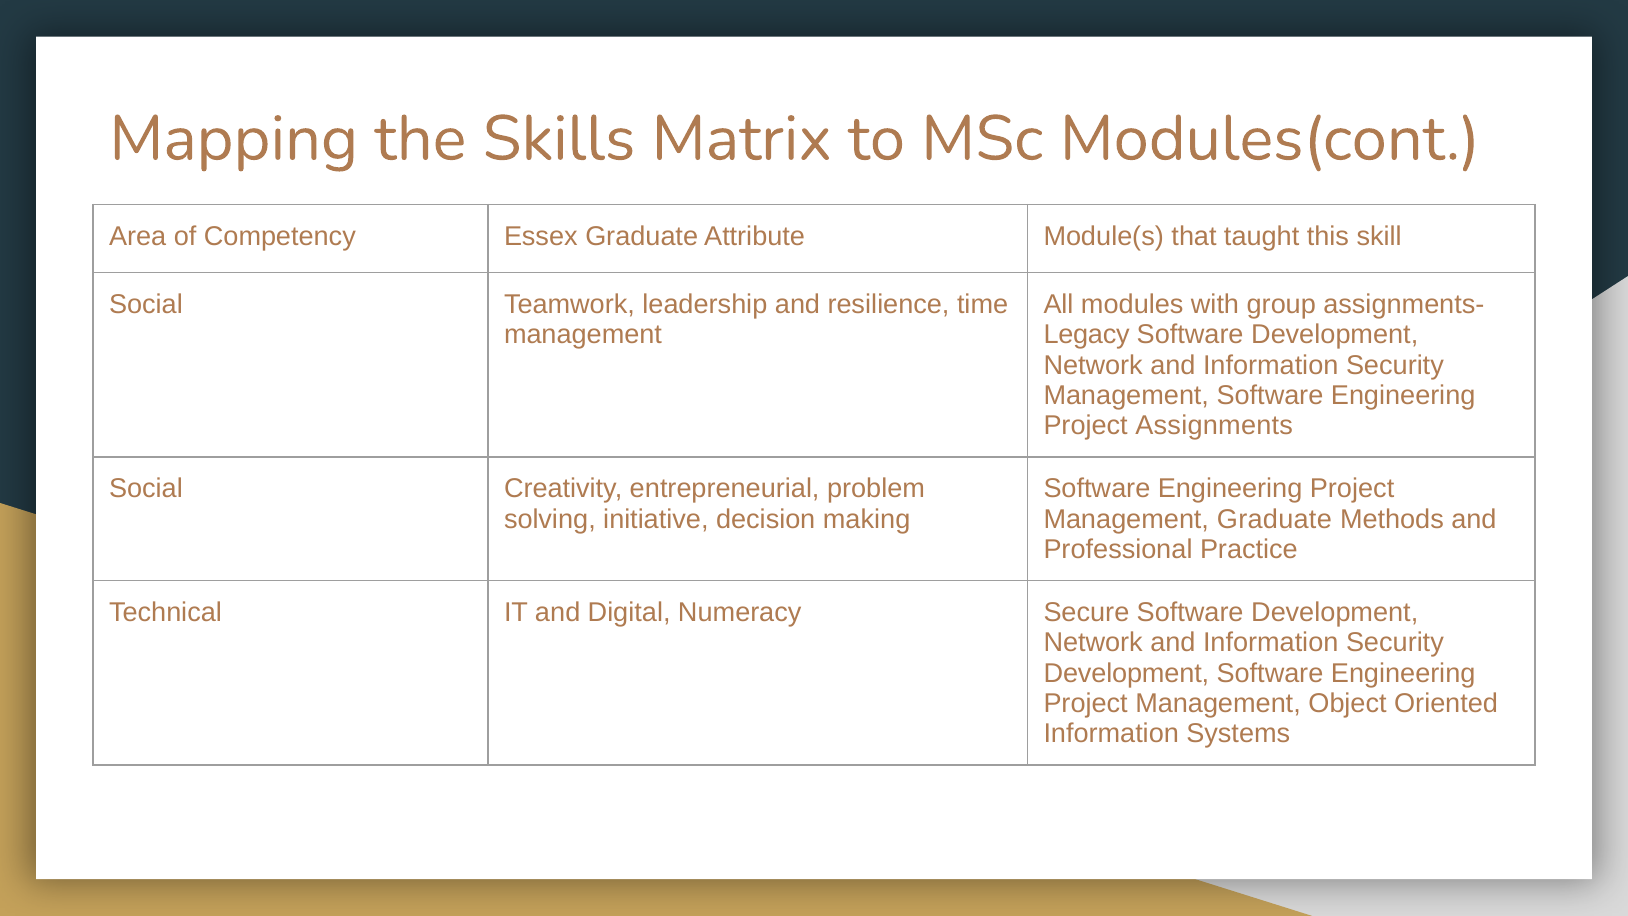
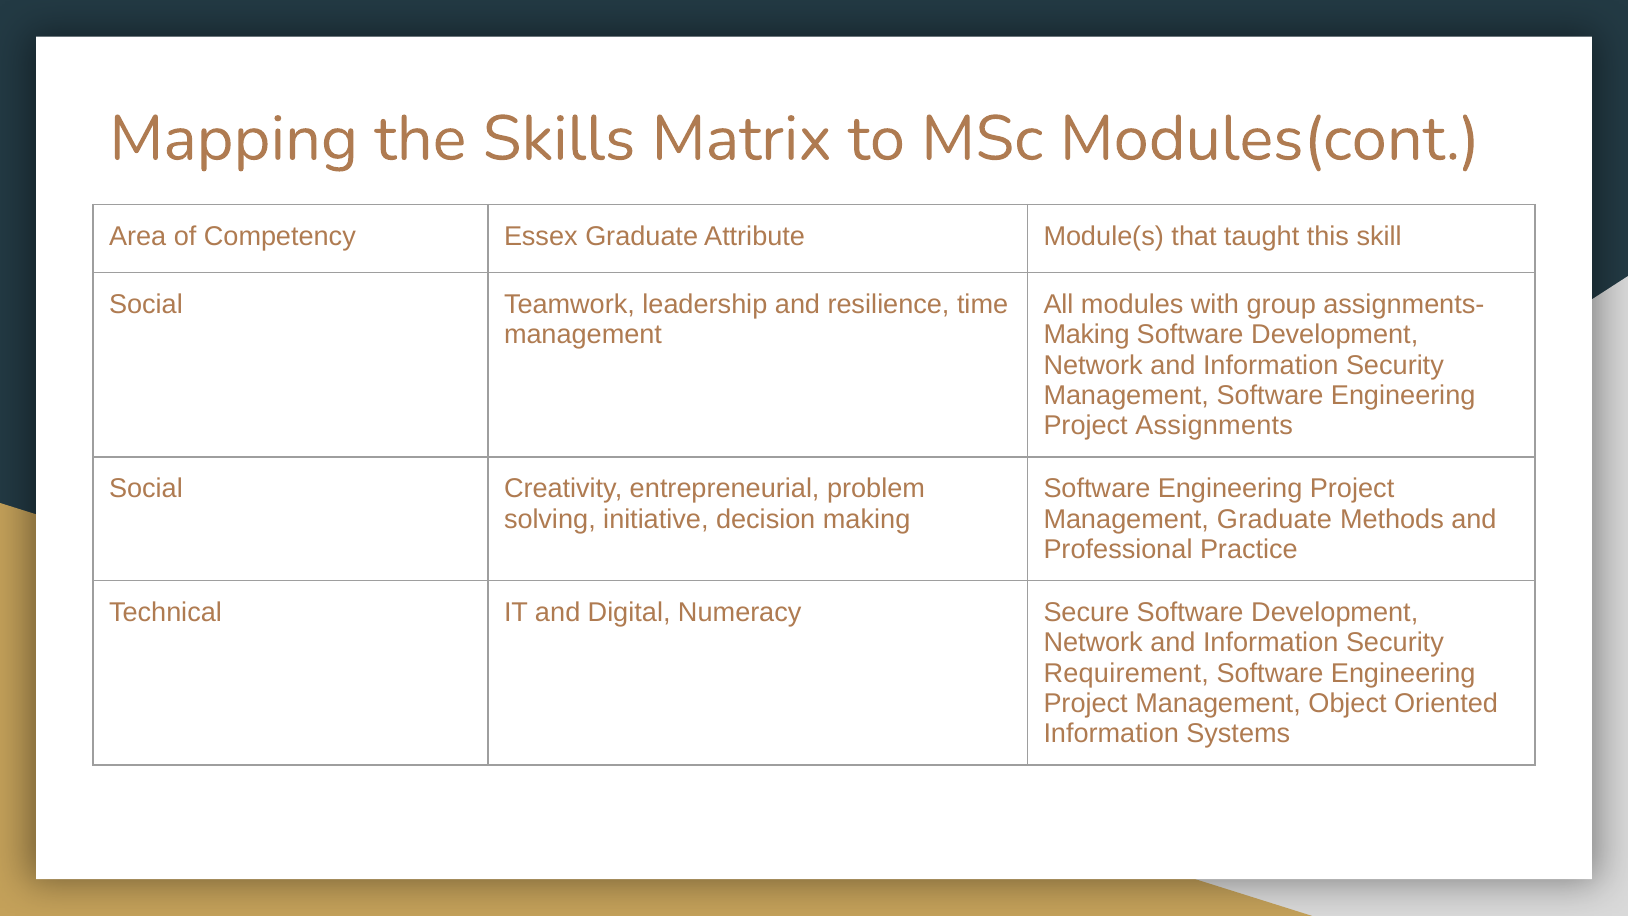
Legacy at (1087, 335): Legacy -> Making
Development at (1126, 673): Development -> Requirement
